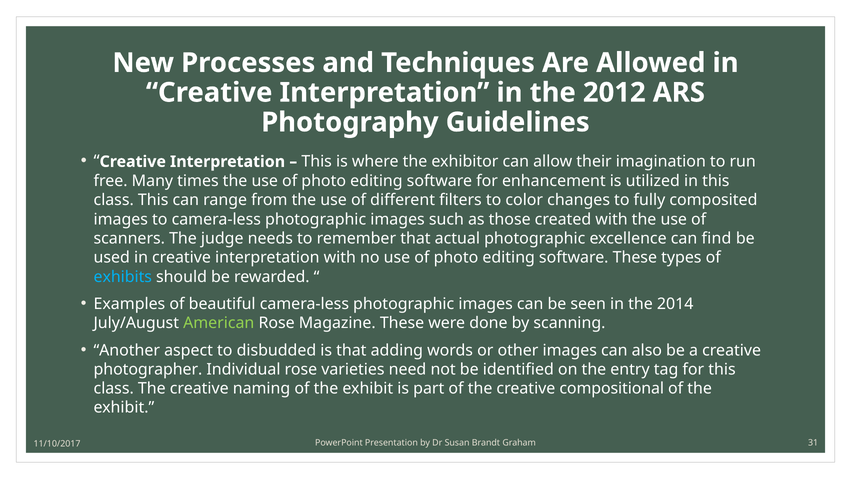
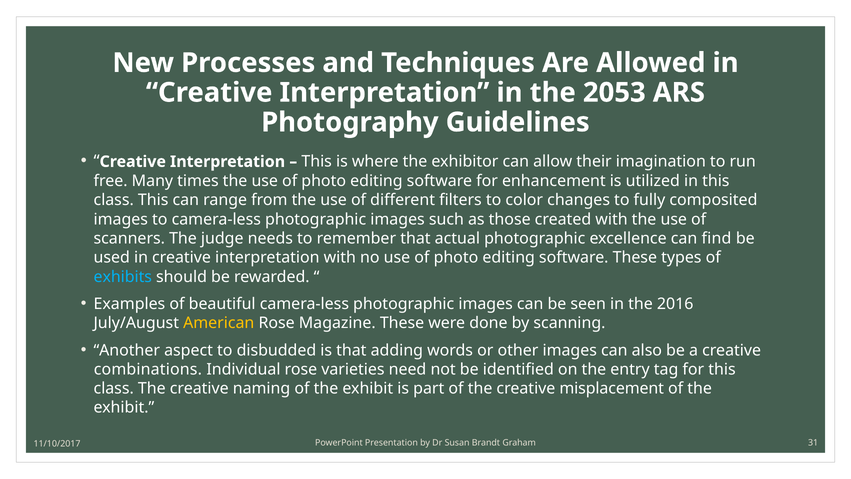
2012: 2012 -> 2053
2014: 2014 -> 2016
American colour: light green -> yellow
photographer: photographer -> combinations
compositional: compositional -> misplacement
